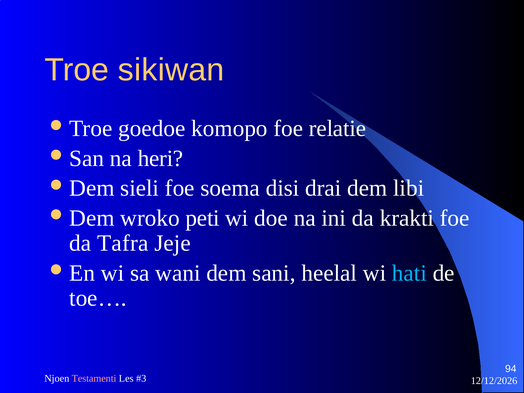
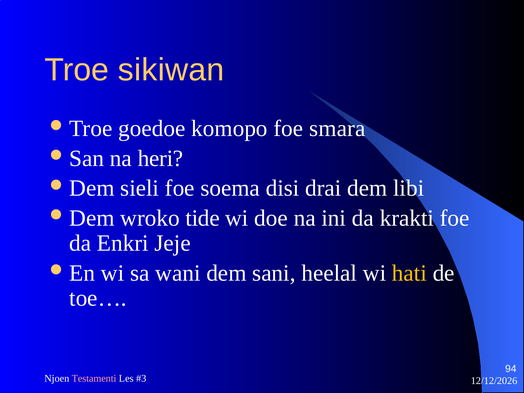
relatie: relatie -> smara
peti: peti -> tide
Tafra: Tafra -> Enkri
hati colour: light blue -> yellow
